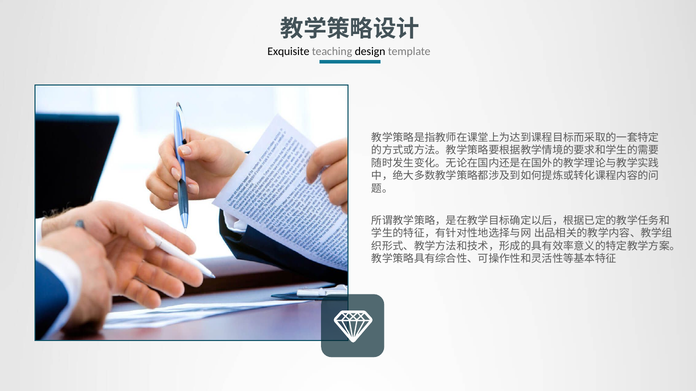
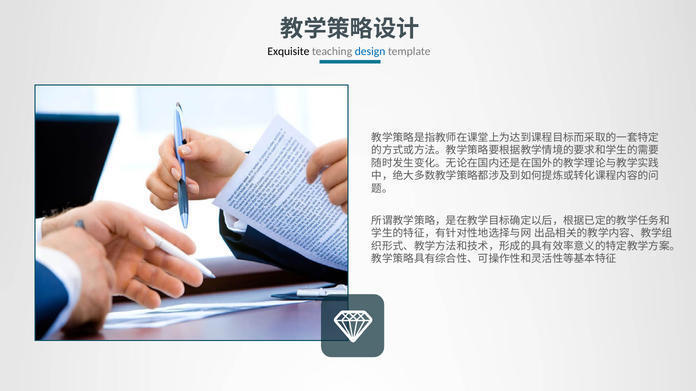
design colour: black -> blue
